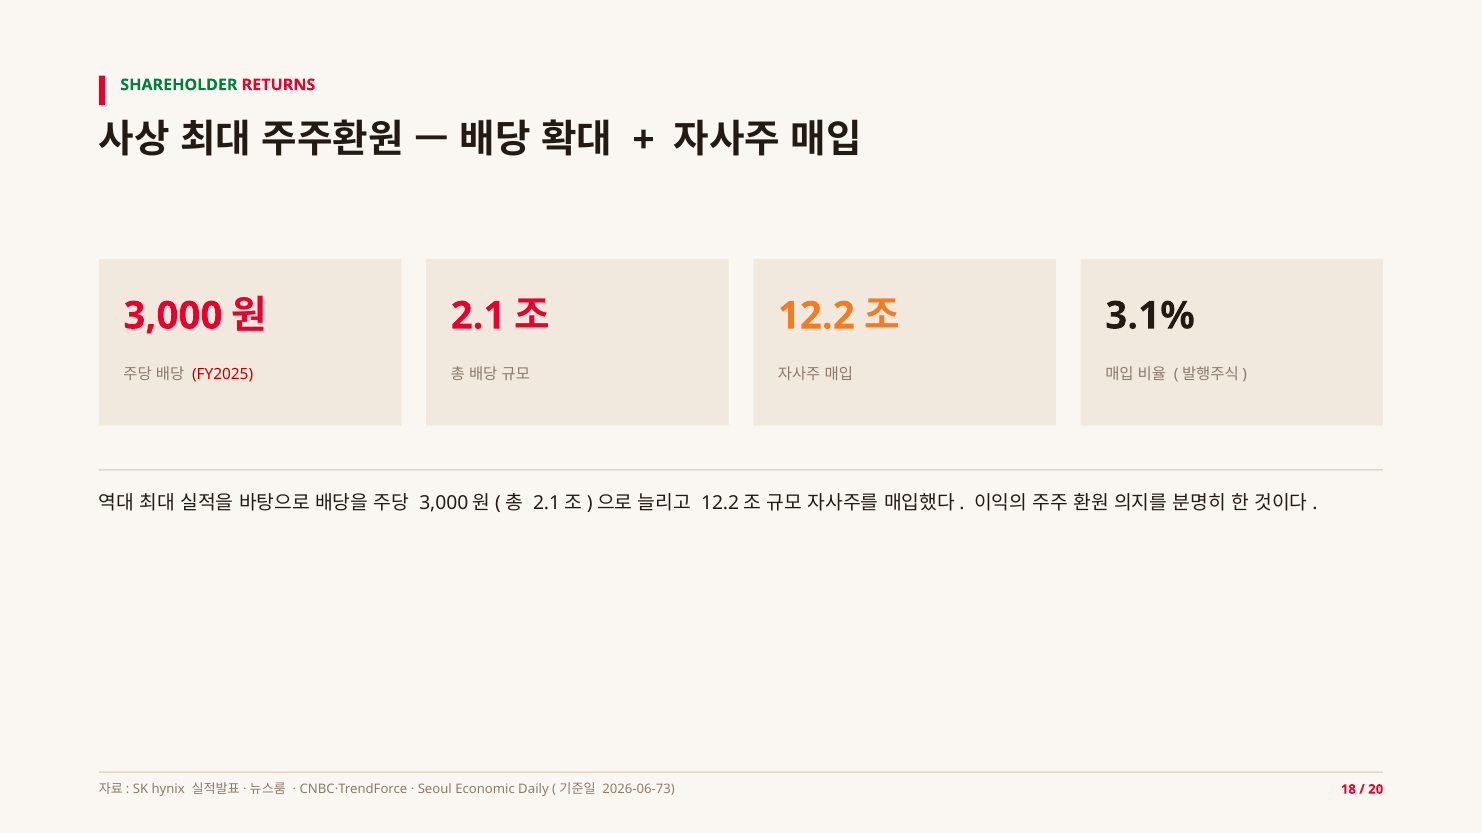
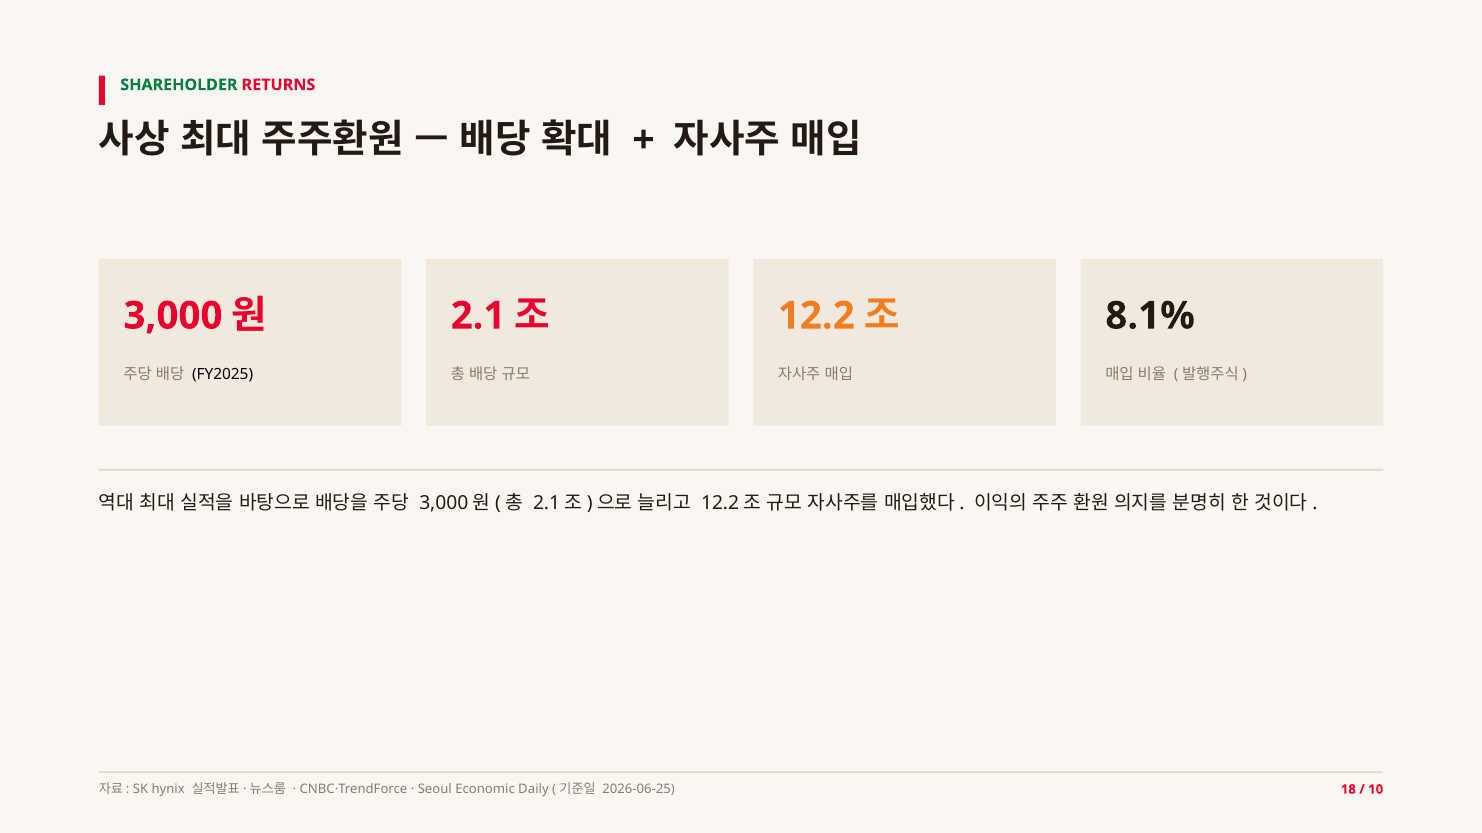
3.1%: 3.1% -> 8.1%
FY2025 colour: red -> black
2026-06-73: 2026-06-73 -> 2026-06-25
20: 20 -> 10
